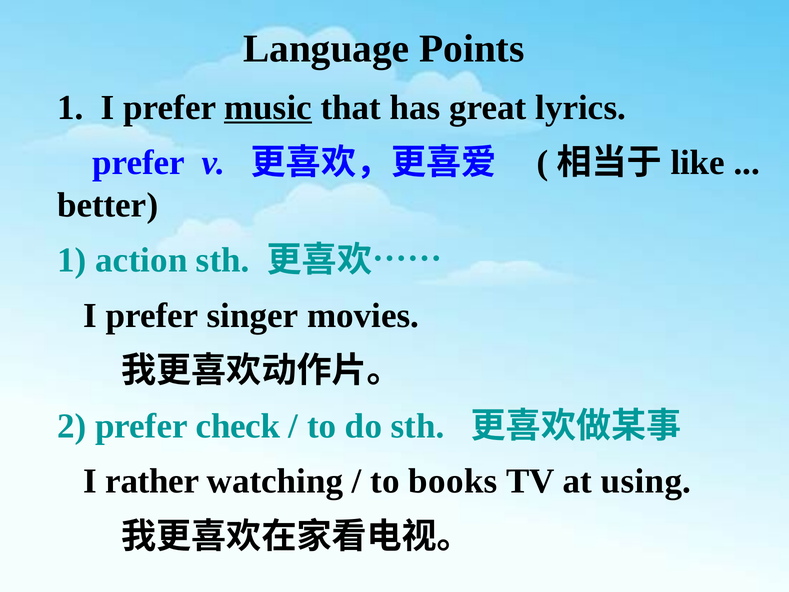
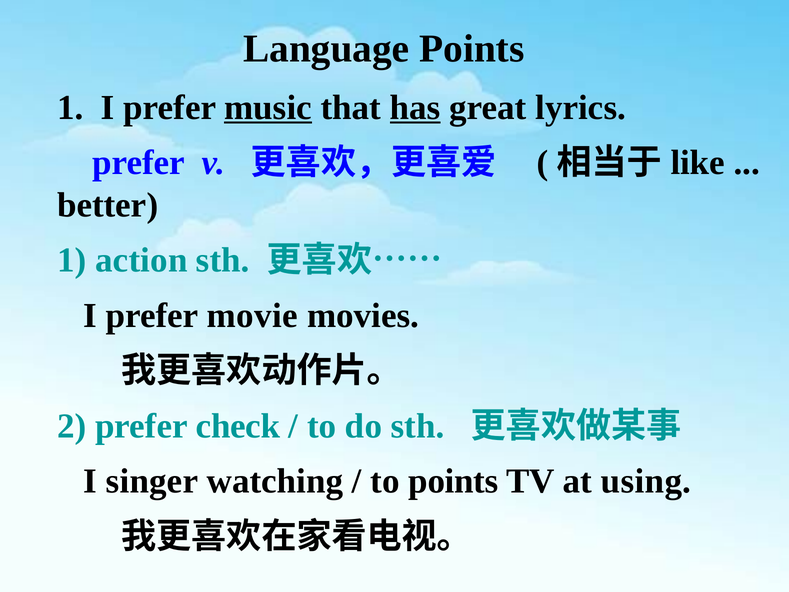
has underline: none -> present
singer: singer -> movie
rather: rather -> singer
to books: books -> points
